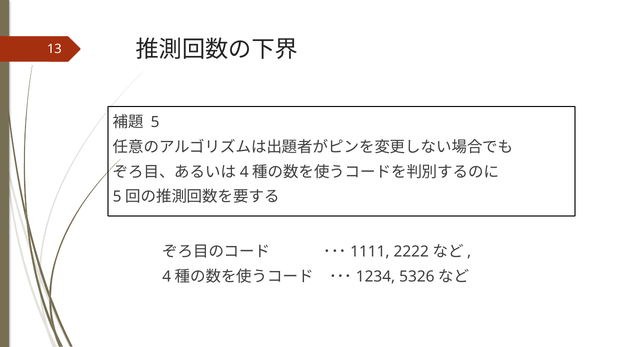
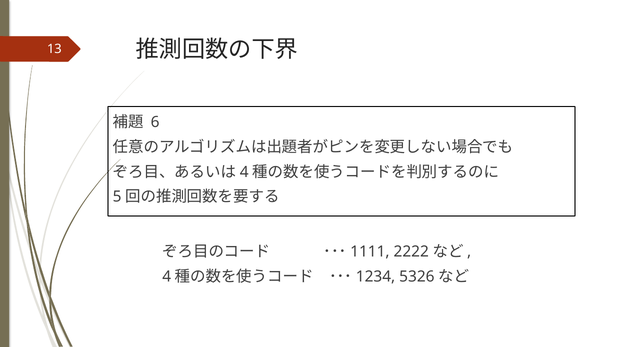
5 at (155, 122): 5 -> 6
